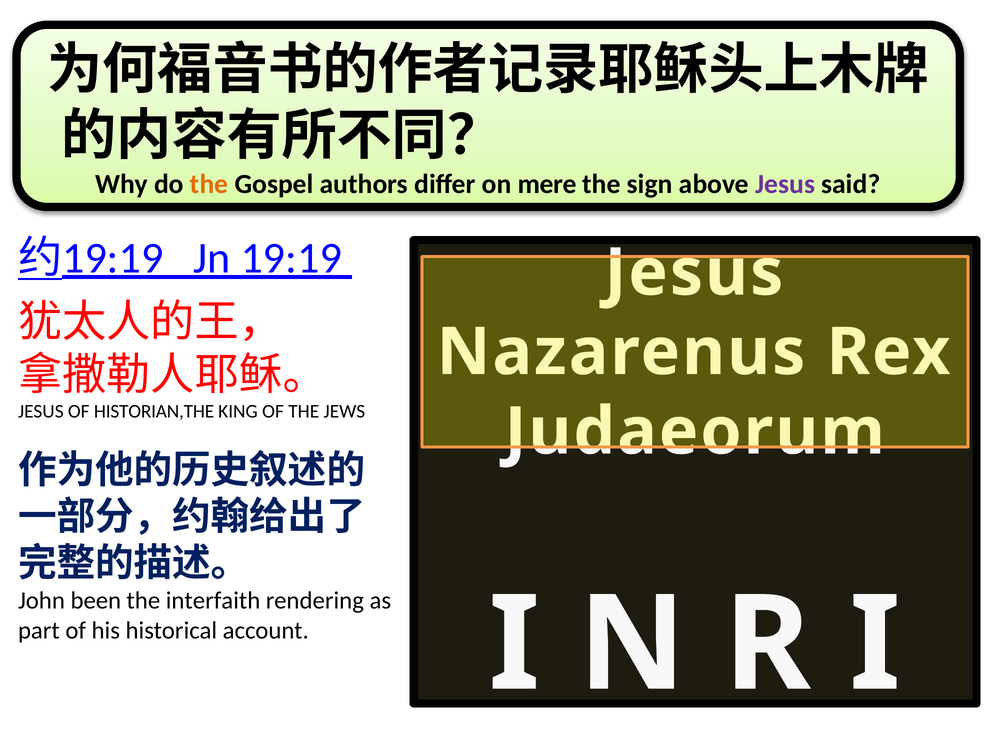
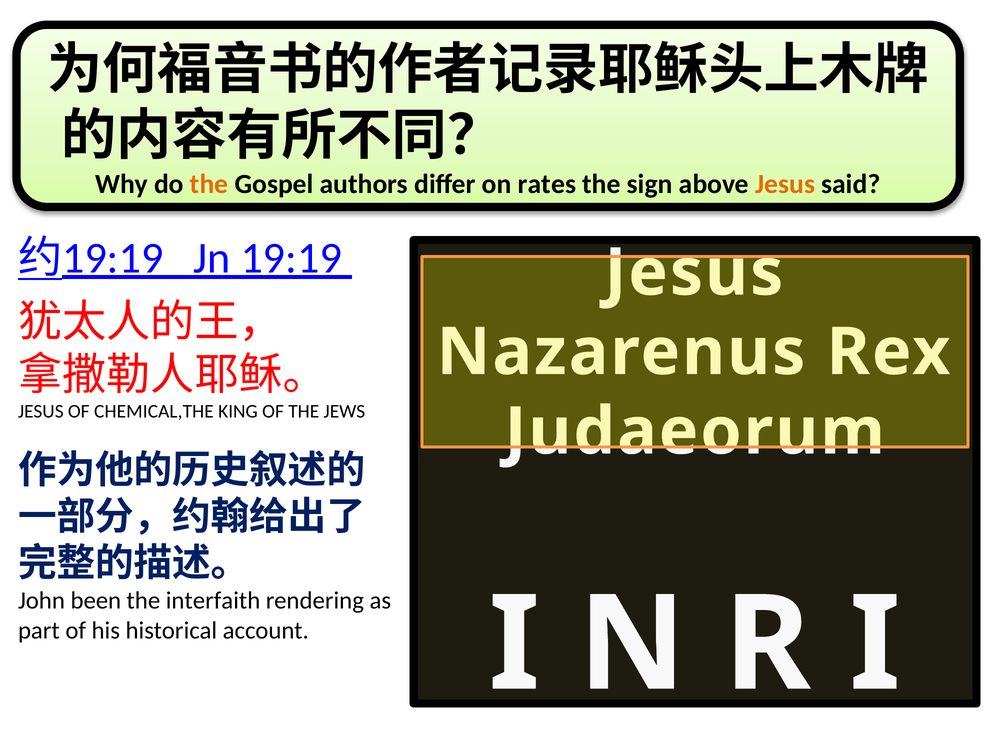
mere: mere -> rates
Jesus at (785, 184) colour: purple -> orange
HISTORIAN,THE: HISTORIAN,THE -> CHEMICAL,THE
